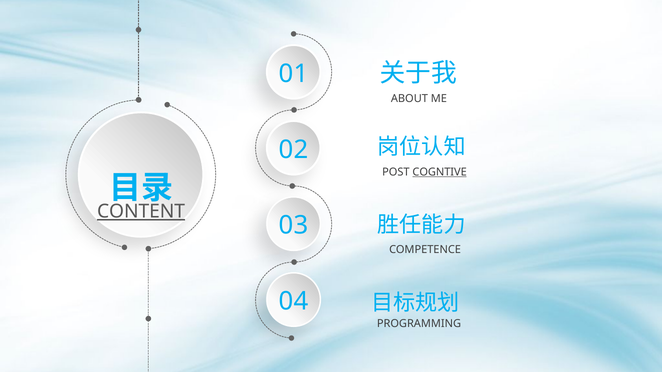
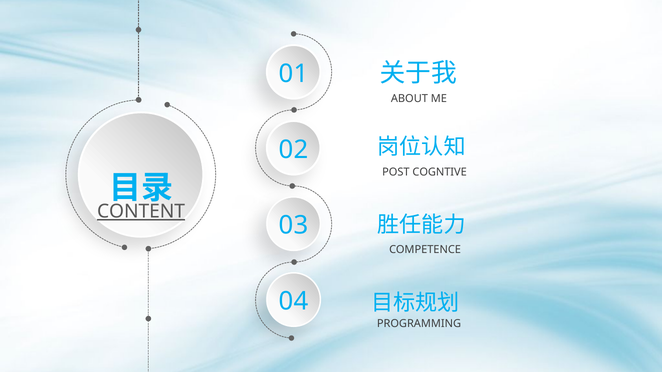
COGNTIVE underline: present -> none
